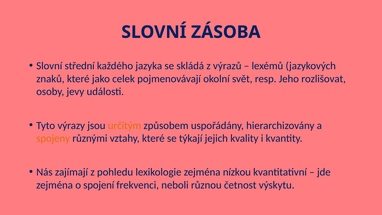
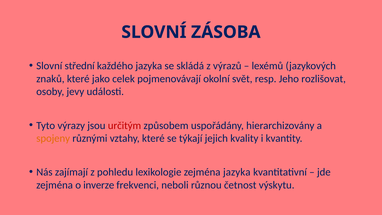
určitým colour: orange -> red
zejména nízkou: nízkou -> jazyka
spojení: spojení -> inverze
